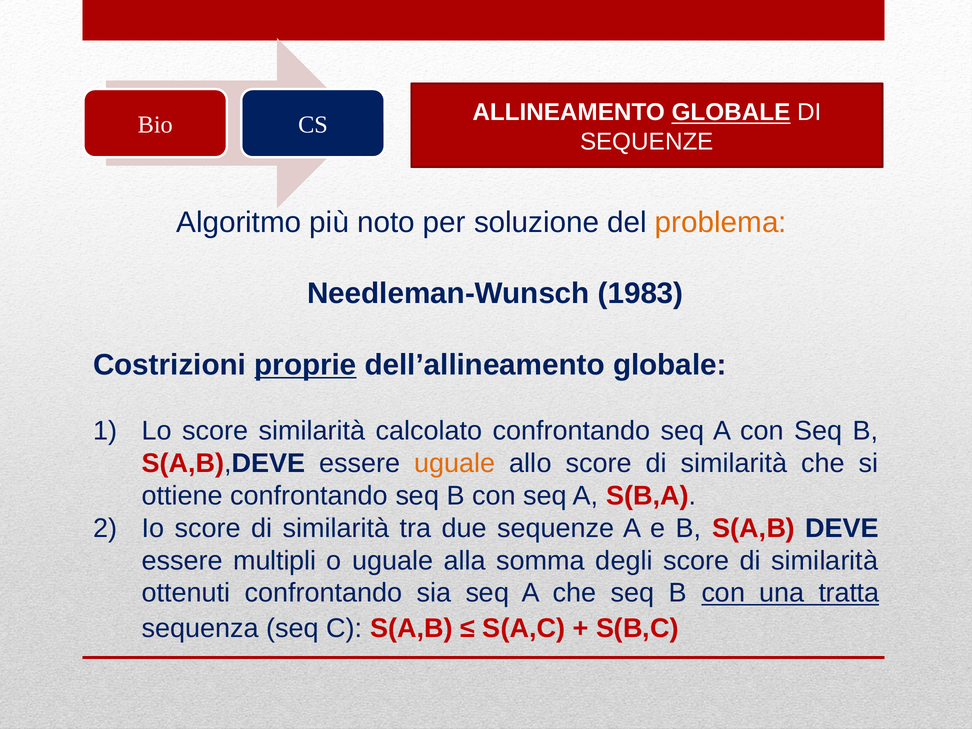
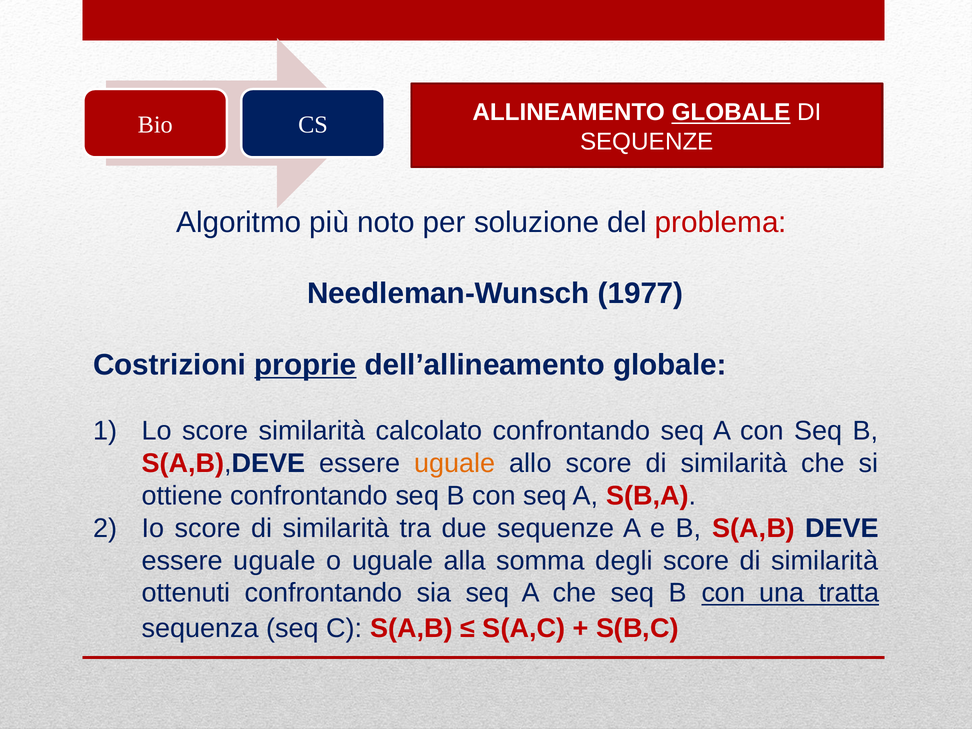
problema colour: orange -> red
1983: 1983 -> 1977
multipli at (275, 561): multipli -> uguale
